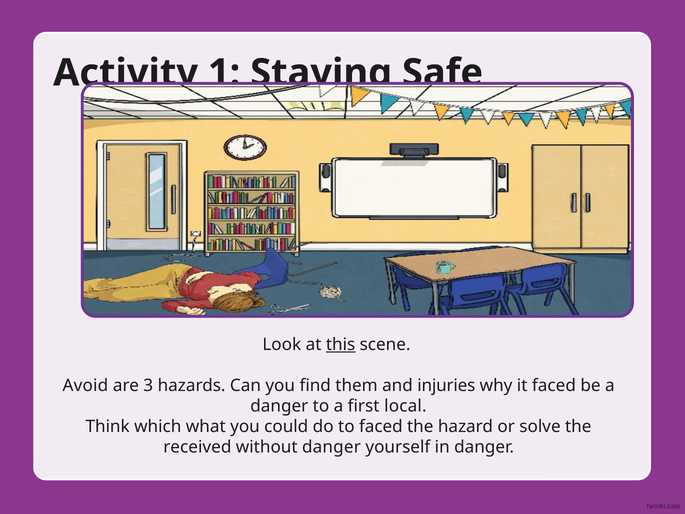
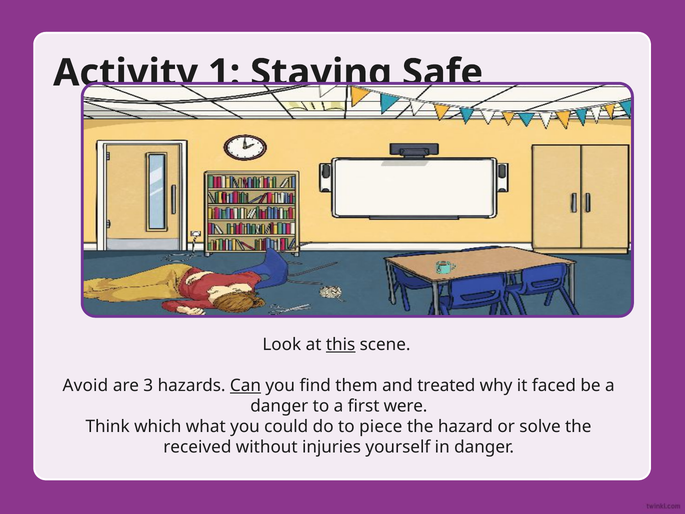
Can underline: none -> present
injuries: injuries -> treated
local: local -> were
to faced: faced -> piece
without danger: danger -> injuries
